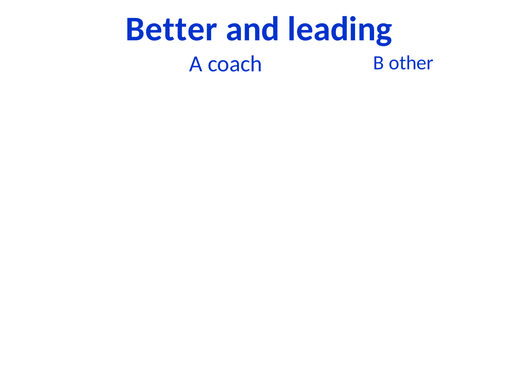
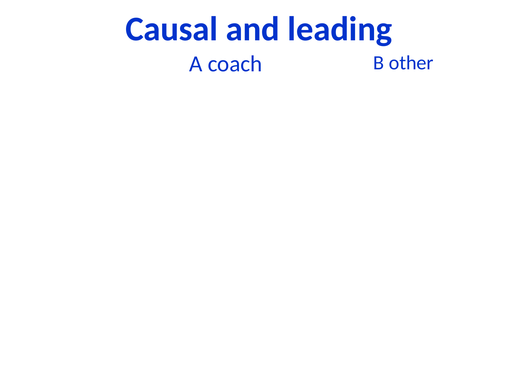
Better: Better -> Causal
